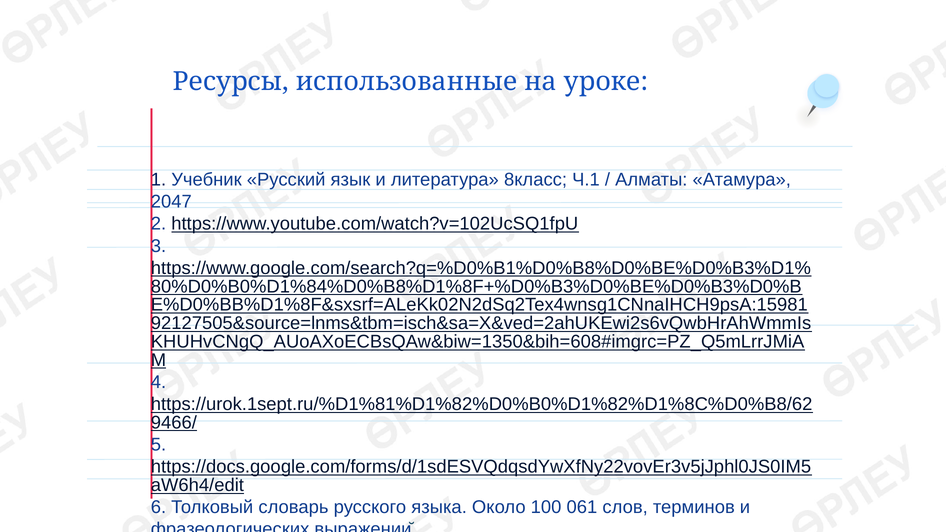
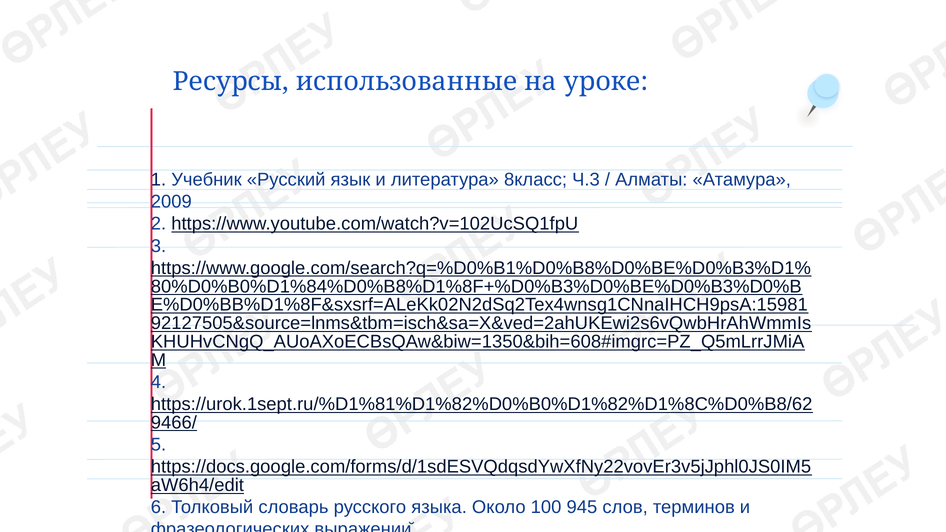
Ч.1: Ч.1 -> Ч.3
2047: 2047 -> 2009
061: 061 -> 945
